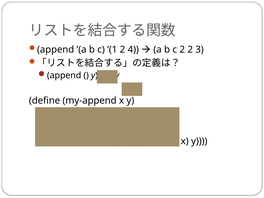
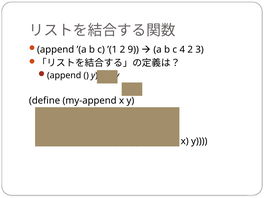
4: 4 -> 9
c 2: 2 -> 4
